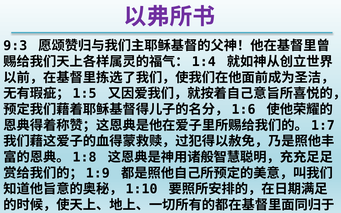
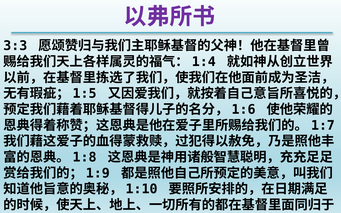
9:3: 9:3 -> 3:3
